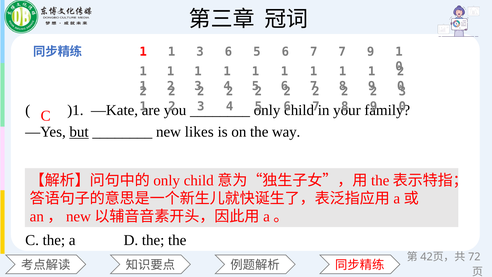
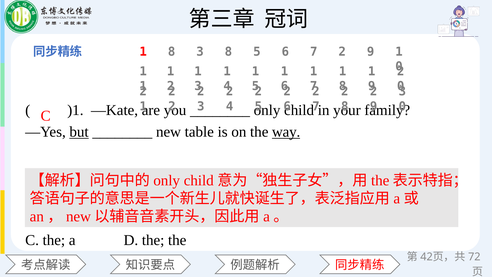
1 at (172, 52): 1 -> 8
3 6: 6 -> 8
6 7 7: 7 -> 2
likes: likes -> table
way underline: none -> present
